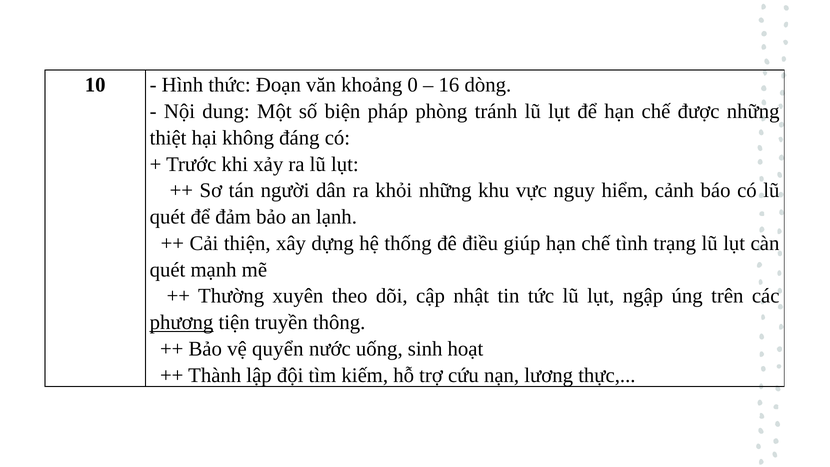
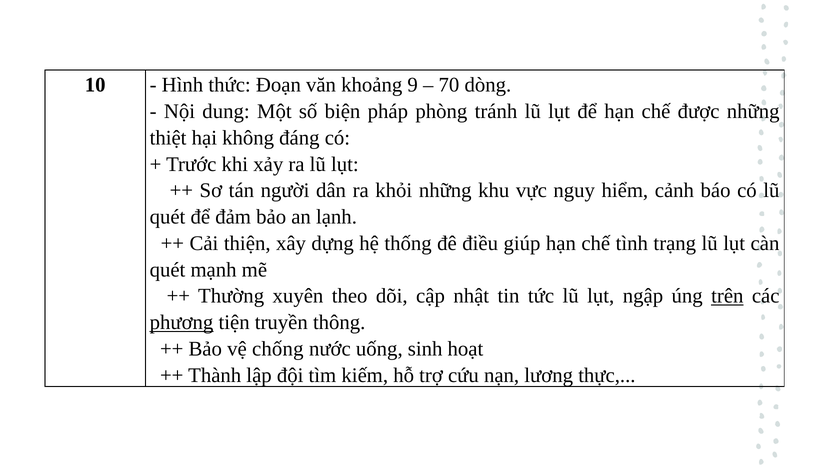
0: 0 -> 9
16: 16 -> 70
trên underline: none -> present
quyển: quyển -> chống
